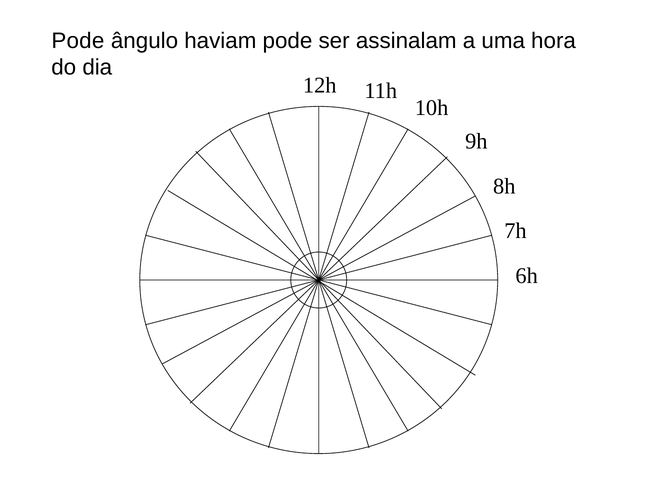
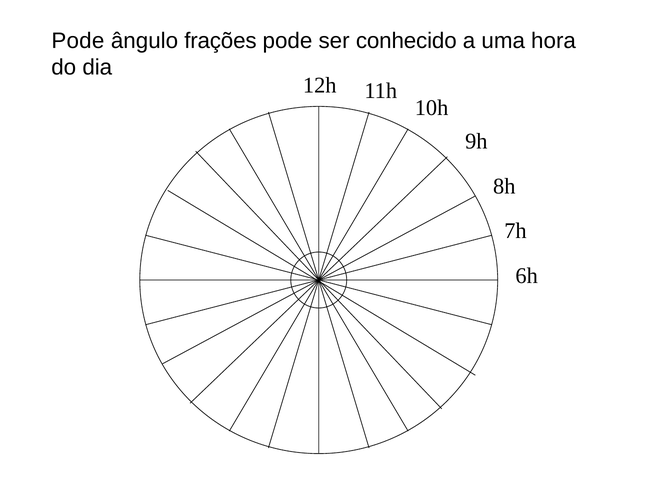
haviam: haviam -> frações
assinalam: assinalam -> conhecido
